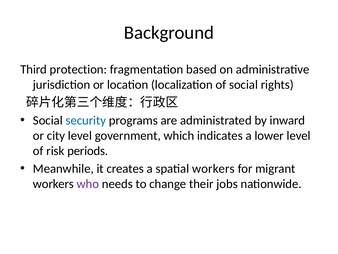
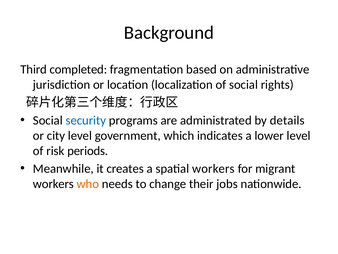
protection: protection -> completed
inward: inward -> details
who colour: purple -> orange
